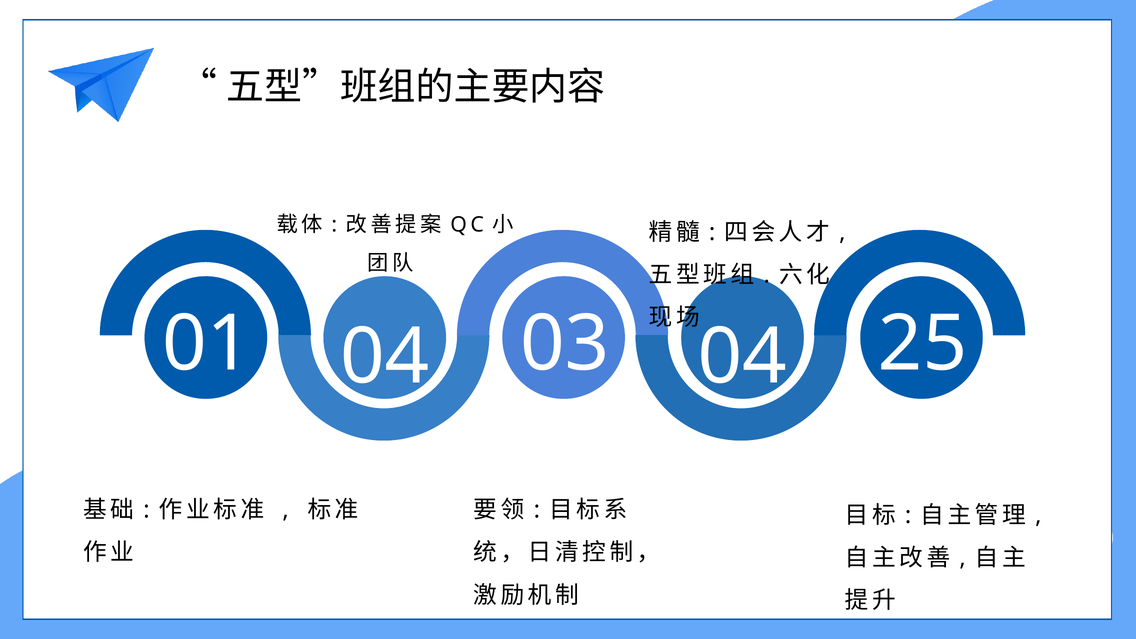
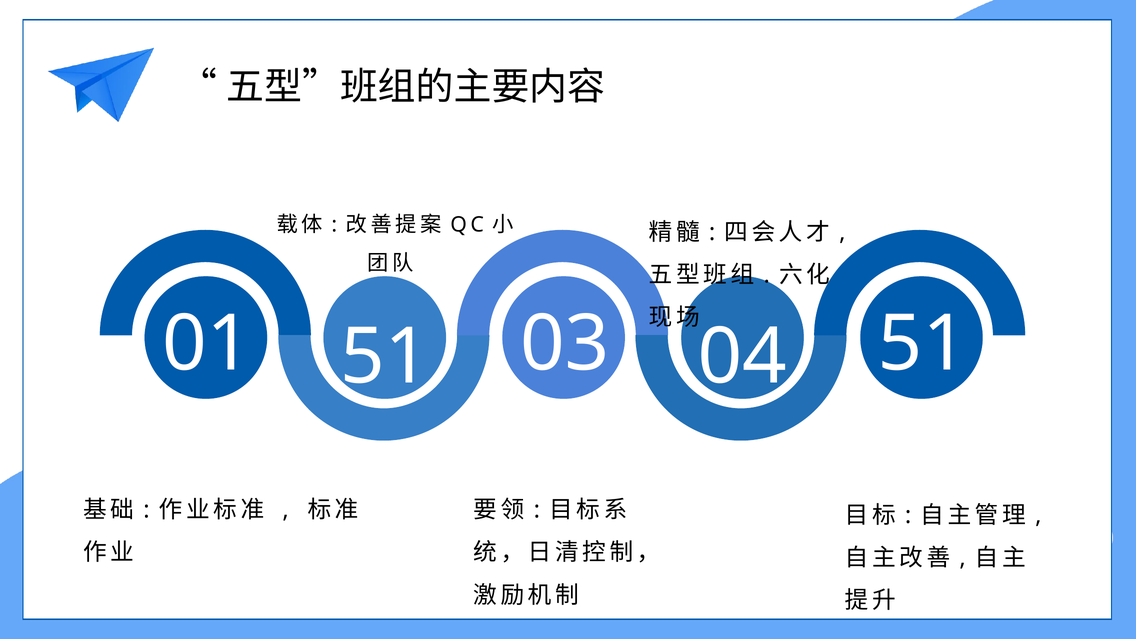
01 04: 04 -> 51
04 25: 25 -> 51
